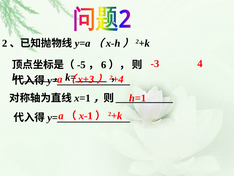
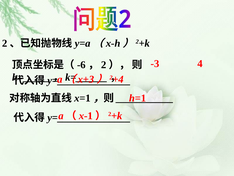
-5: -5 -> -6
6 at (104, 65): 6 -> 2
